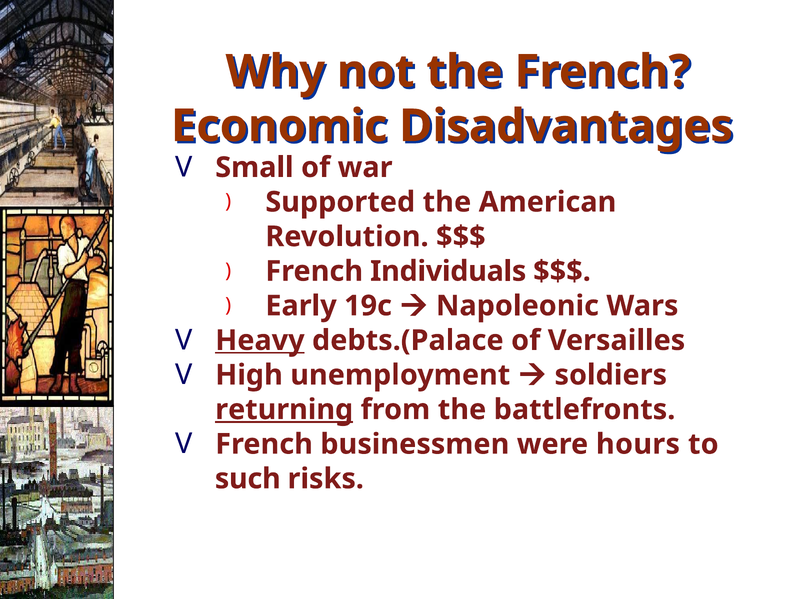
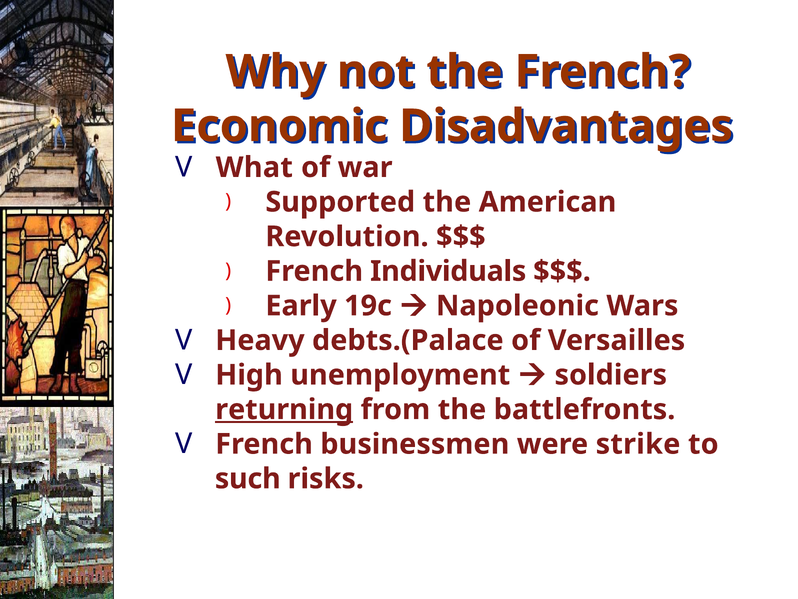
Small: Small -> What
Heavy underline: present -> none
hours: hours -> strike
